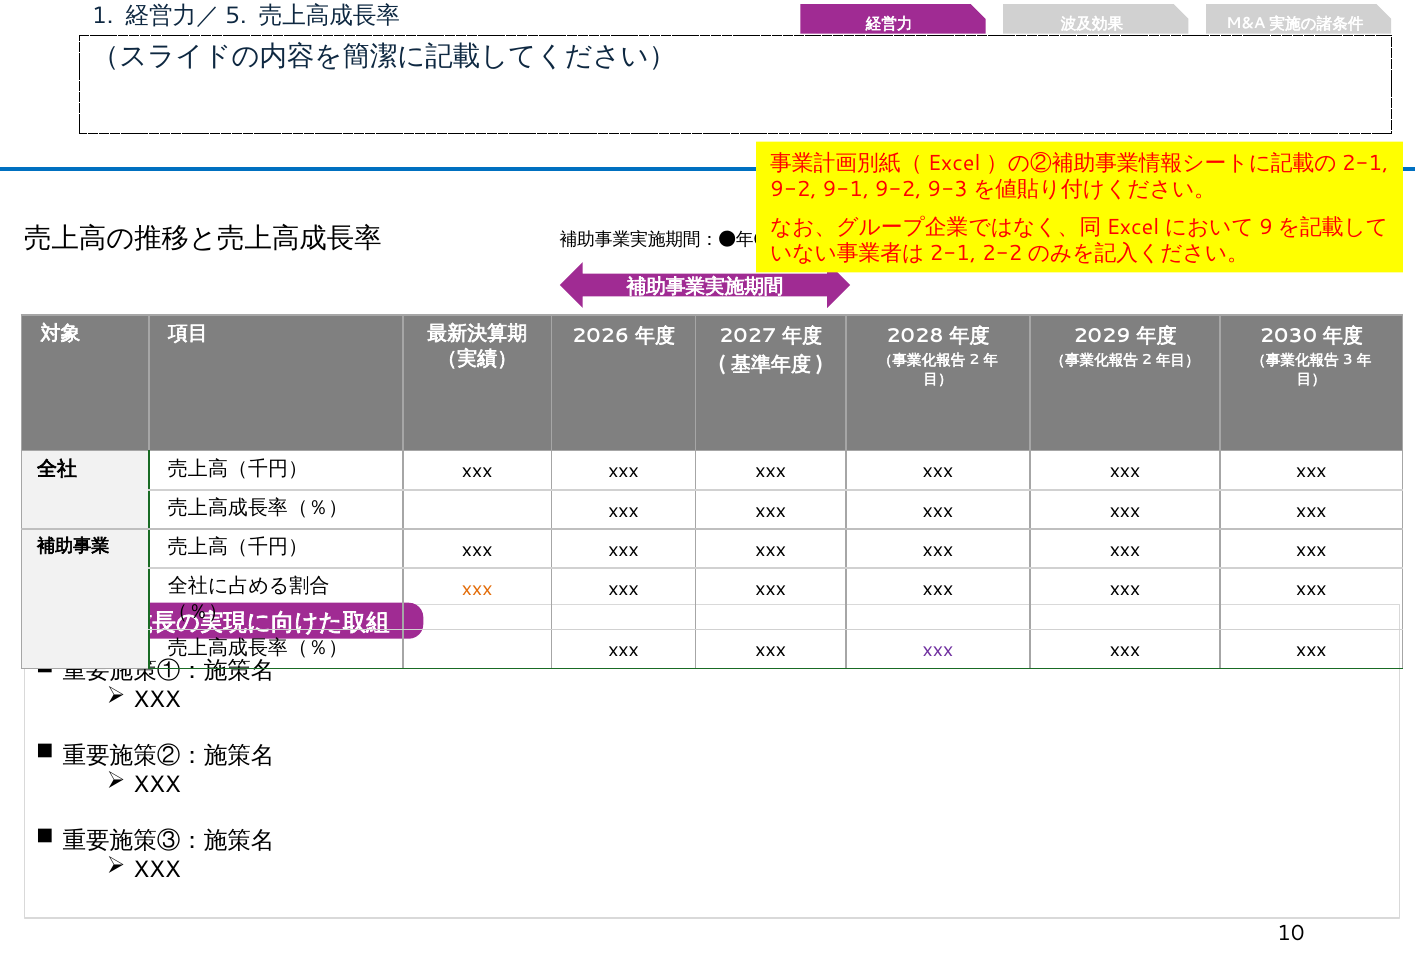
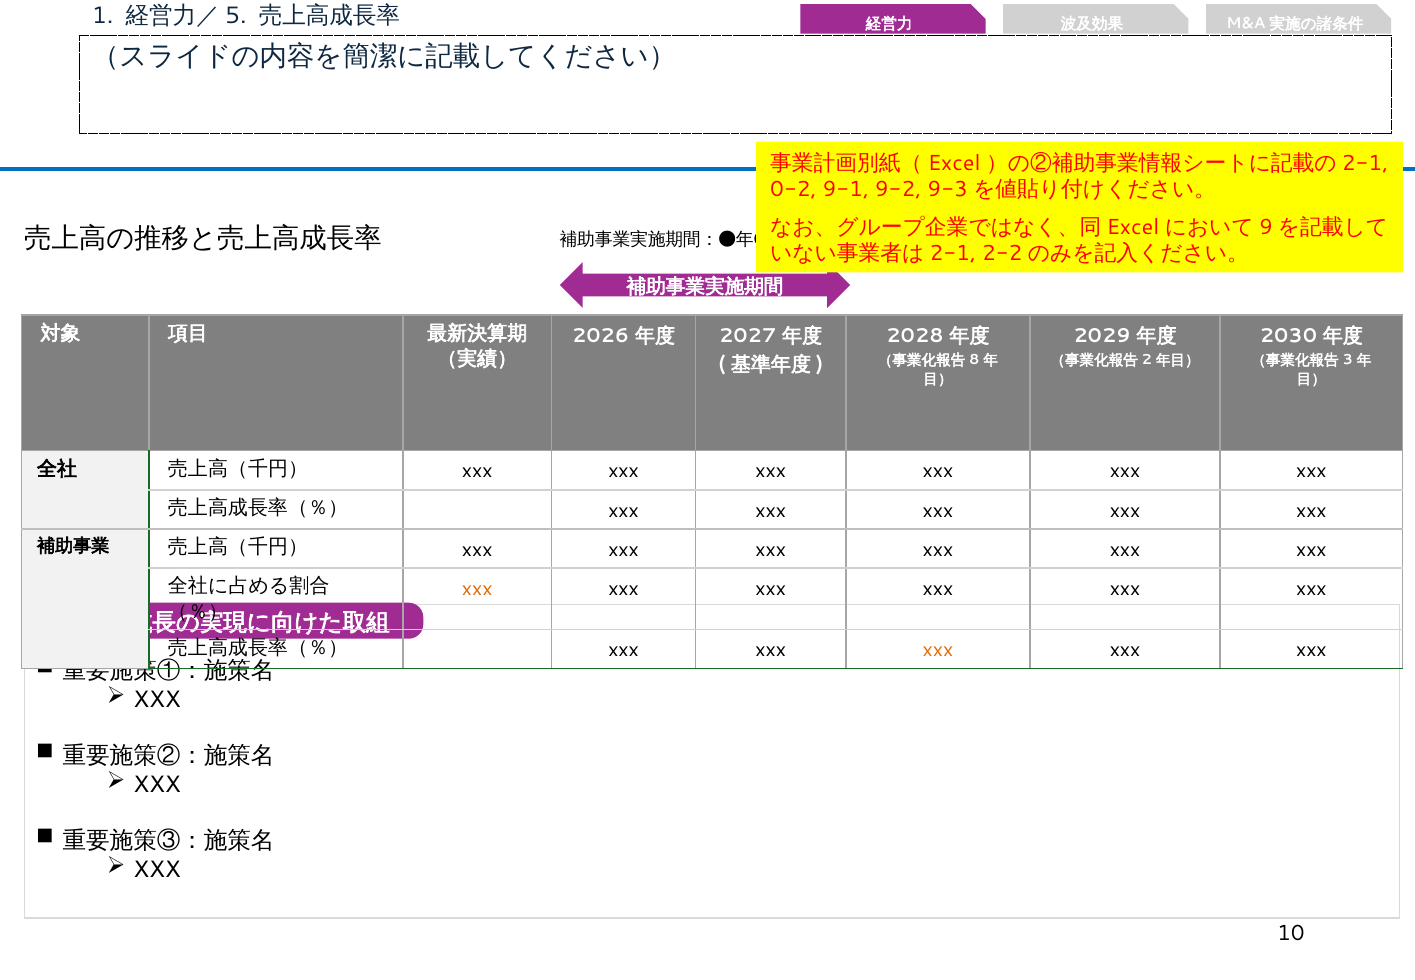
9-2 at (793, 189): 9-2 -> 0-2
2 at (974, 360): 2 -> 8
xxx at (938, 650) colour: purple -> orange
